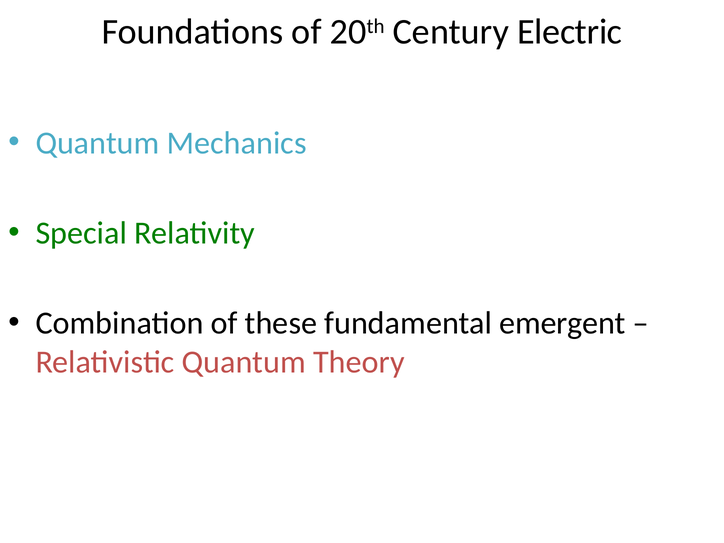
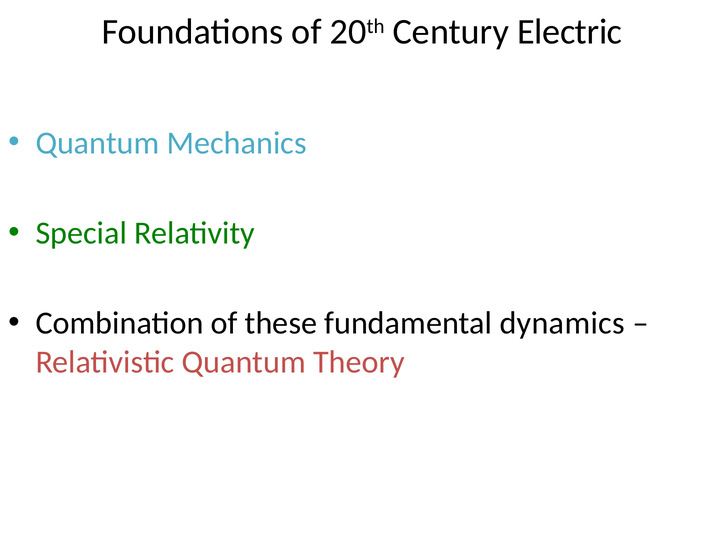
emergent: emergent -> dynamics
